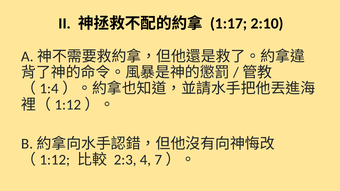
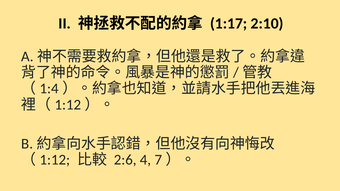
2:3: 2:3 -> 2:6
